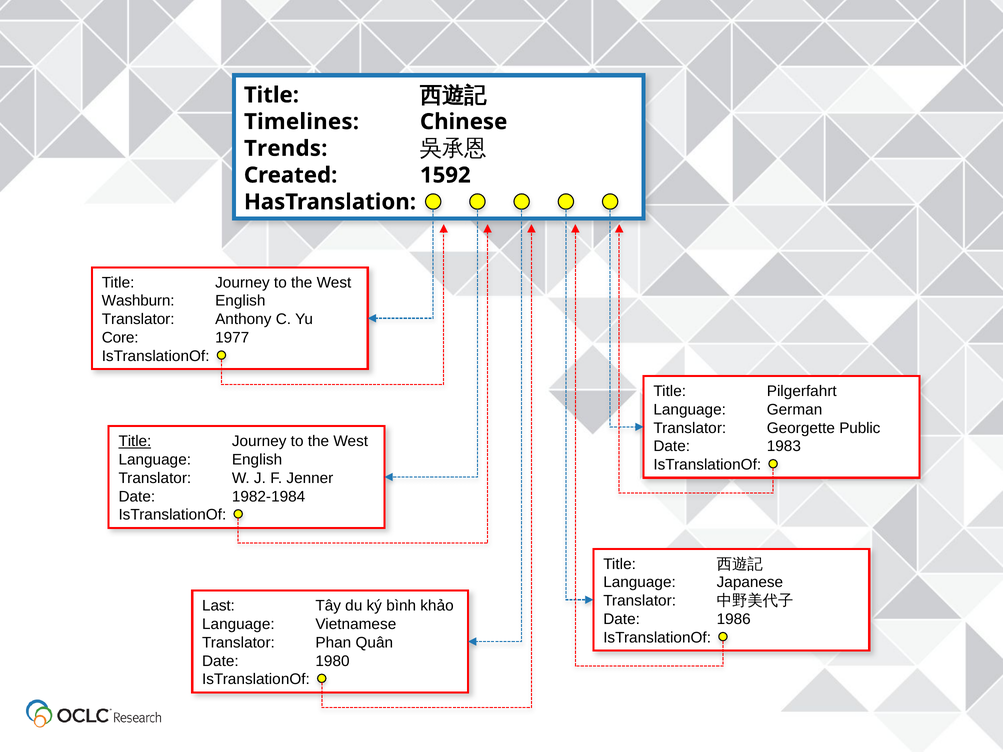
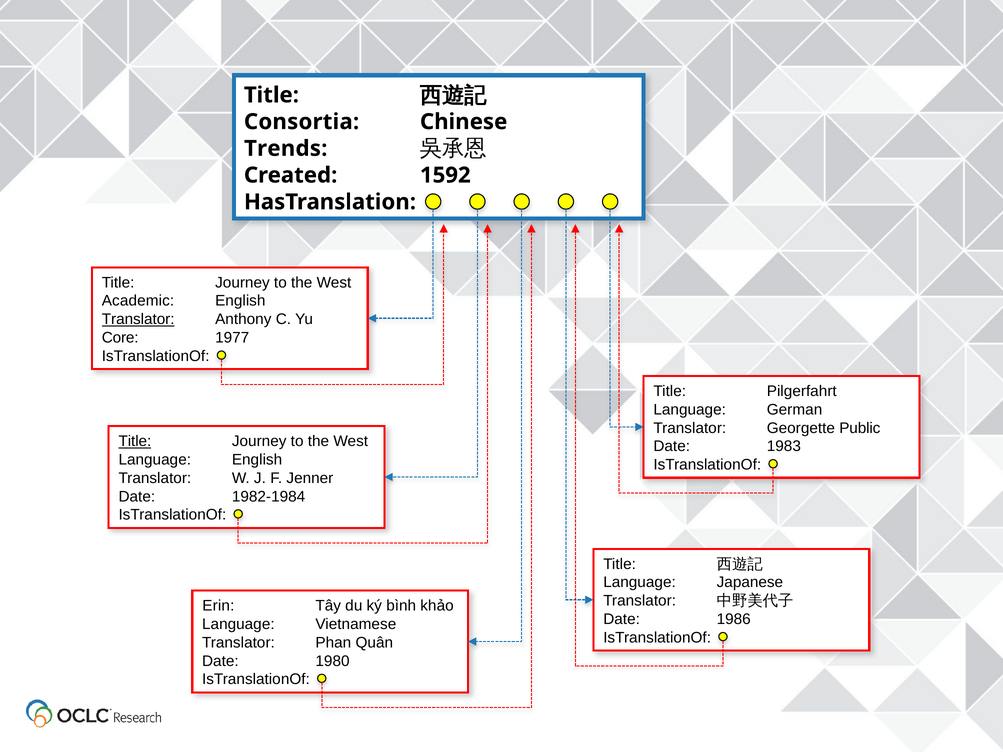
Timelines: Timelines -> Consortia
Washburn: Washburn -> Academic
Translator at (138, 319) underline: none -> present
Last: Last -> Erin
